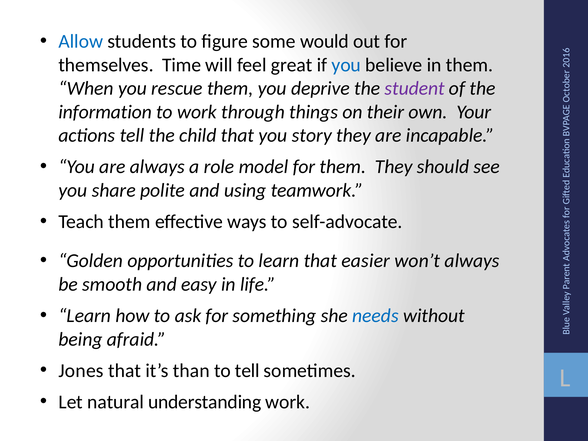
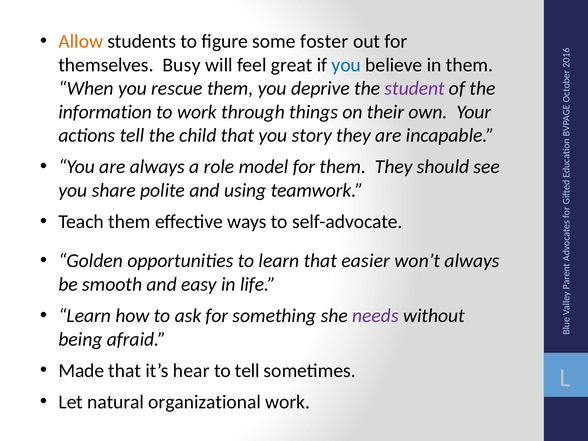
Allow colour: blue -> orange
would: would -> foster
Time: Time -> Busy
needs colour: blue -> purple
Jones: Jones -> Made
than: than -> hear
understanding: understanding -> organizational
